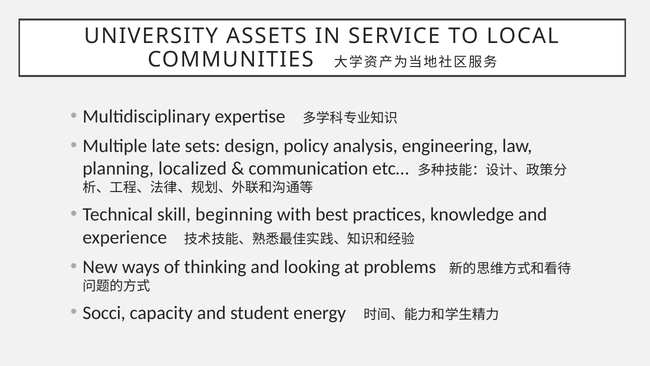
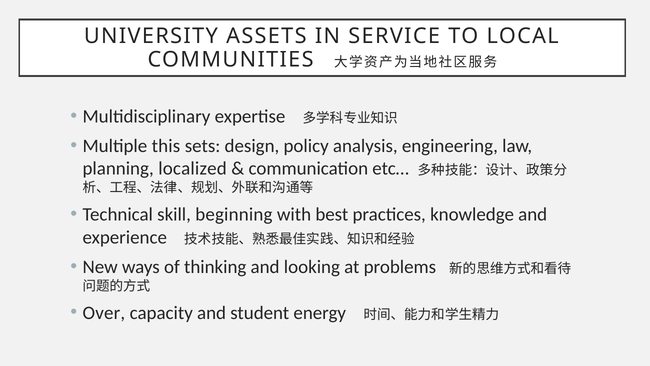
late: late -> this
Socci: Socci -> Over
